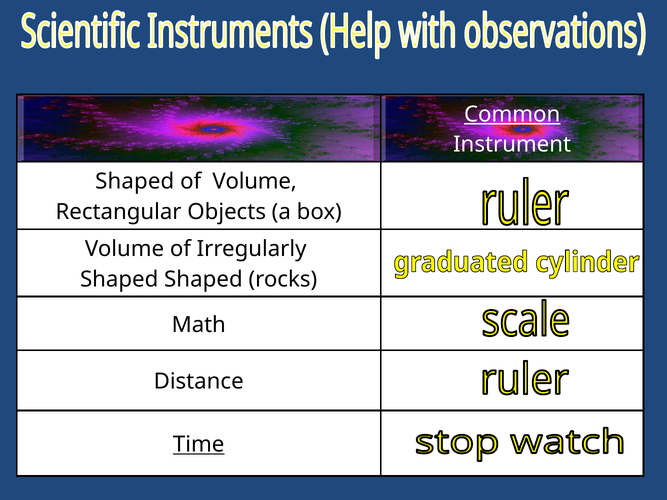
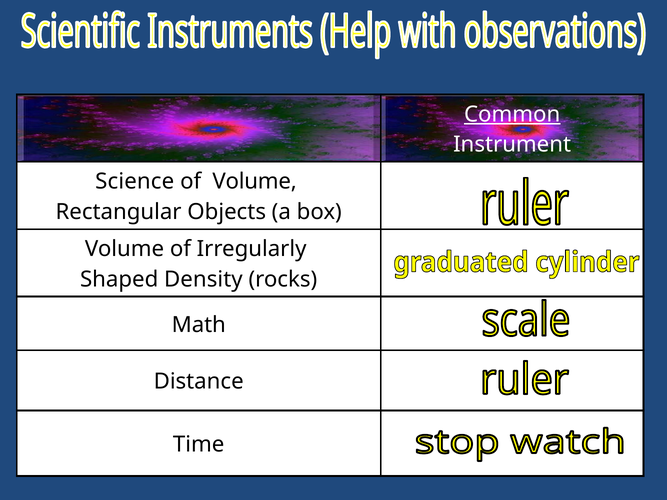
Shaped at (135, 182): Shaped -> Science
Shaped Shaped: Shaped -> Density
Time underline: present -> none
